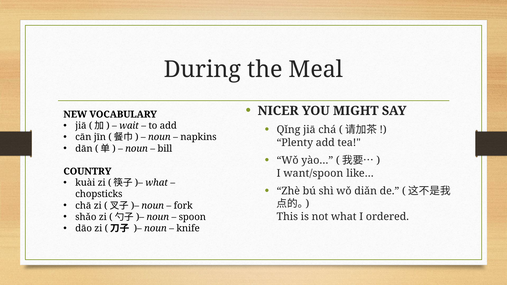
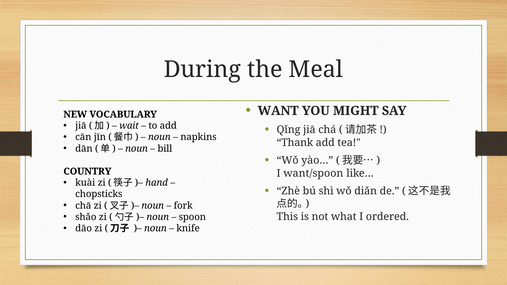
NICER: NICER -> WANT
Plenty: Plenty -> Thank
what at (157, 183): what -> hand
